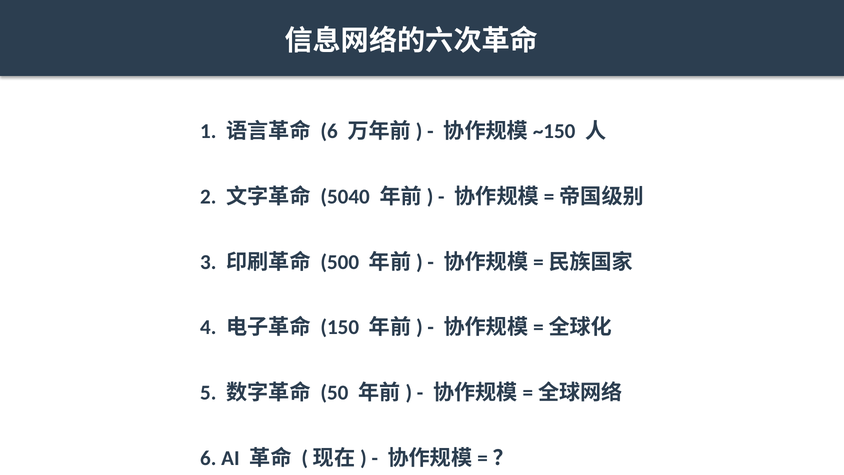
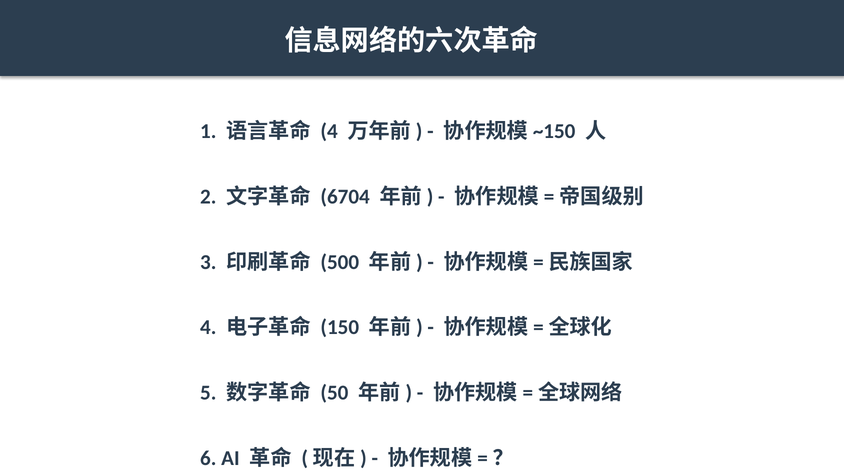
6 at (329, 131): 6 -> 4
5040: 5040 -> 6704
